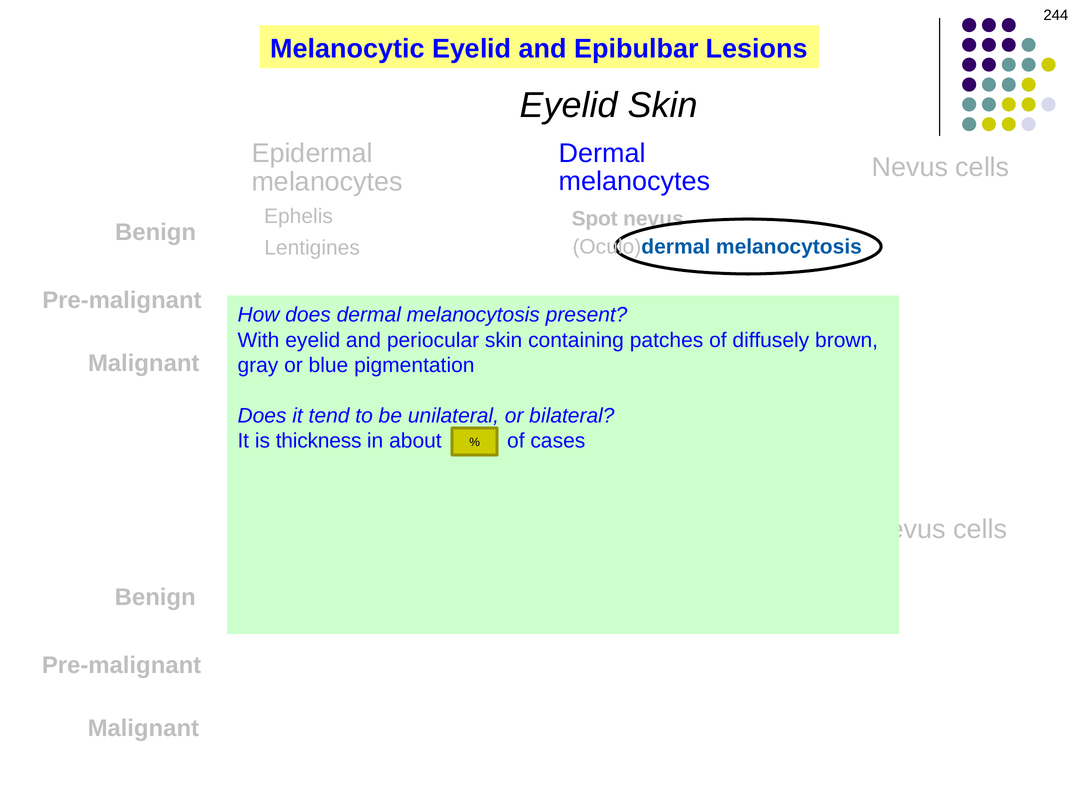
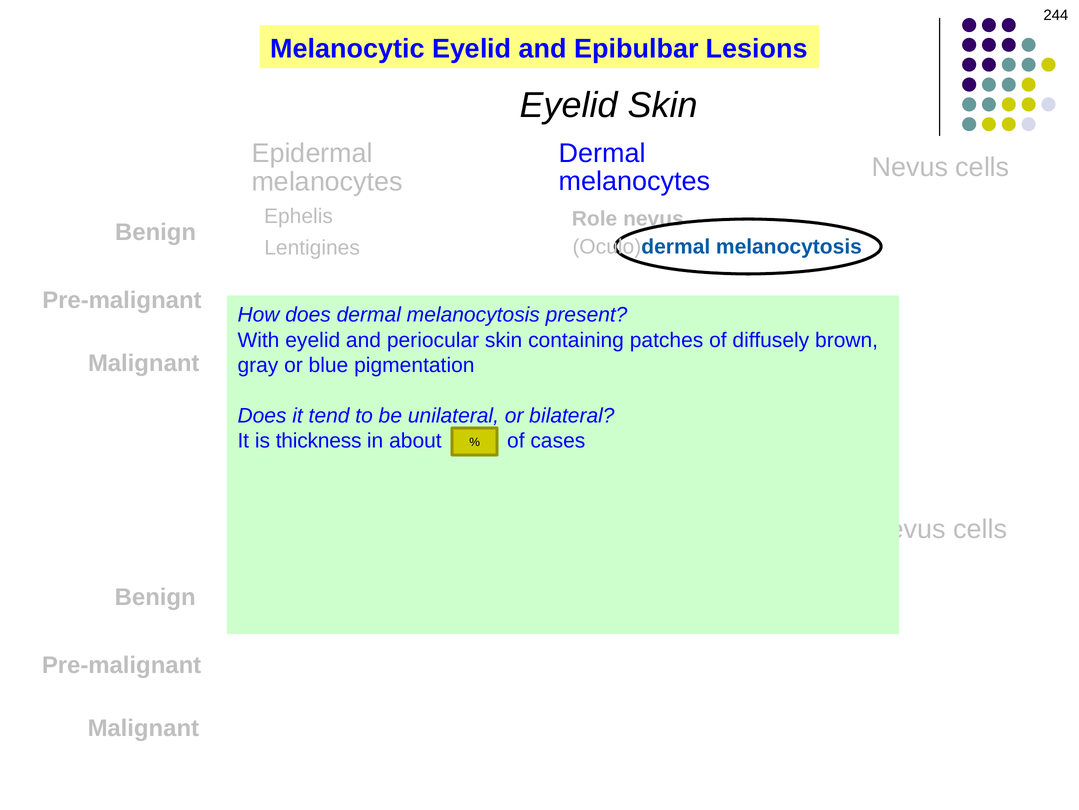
Spot: Spot -> Role
